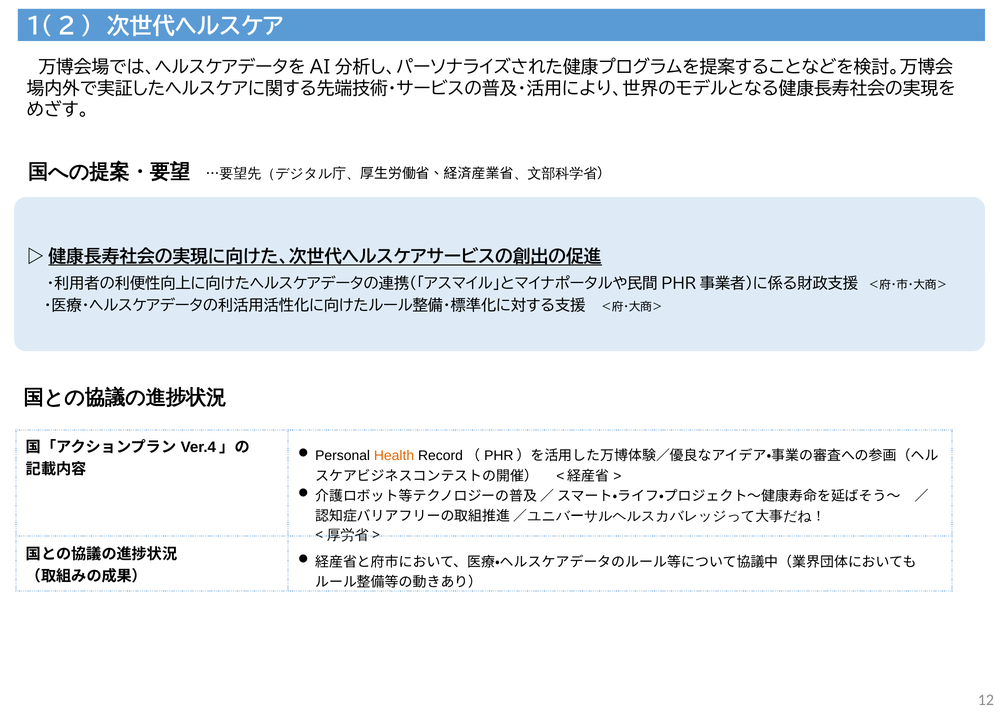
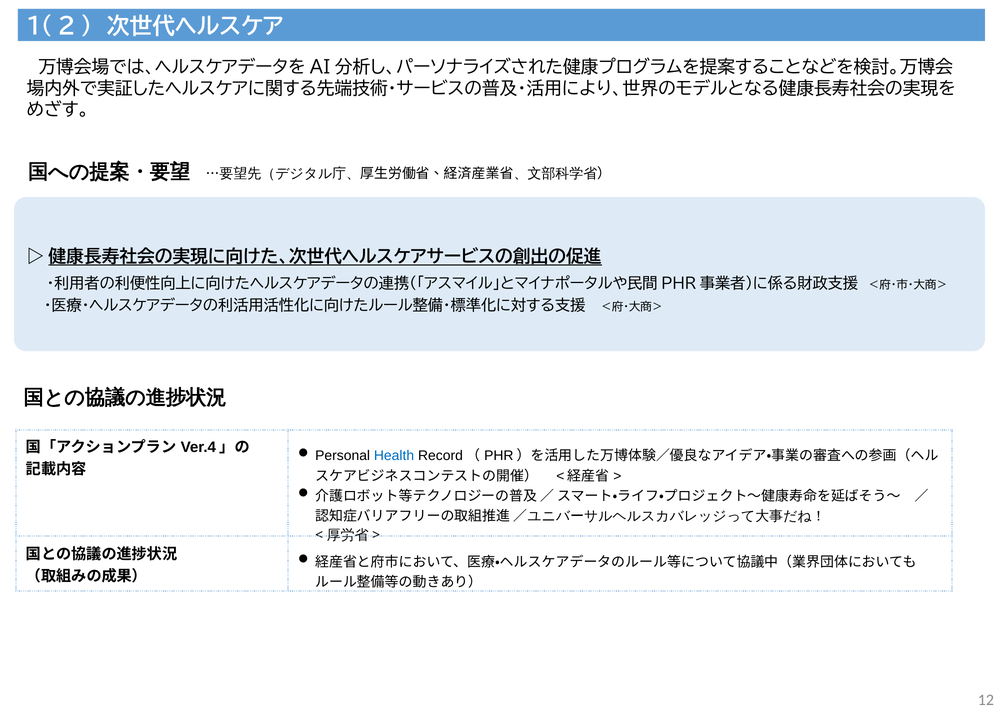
Health colour: orange -> blue
